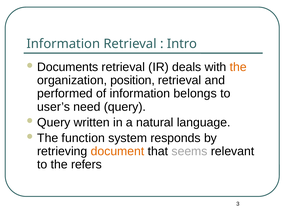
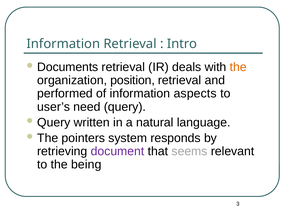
belongs: belongs -> aspects
function: function -> pointers
document colour: orange -> purple
refers: refers -> being
